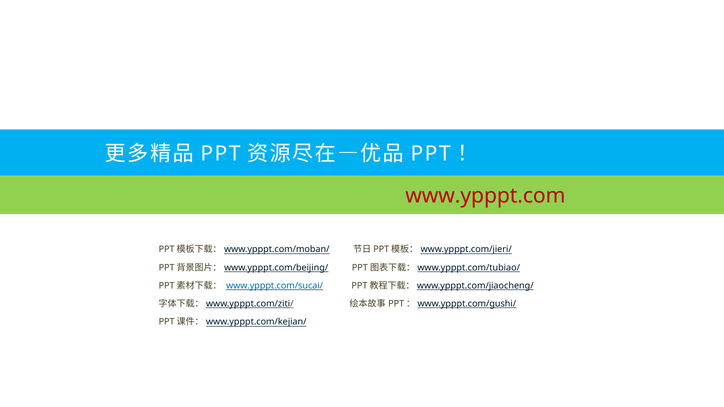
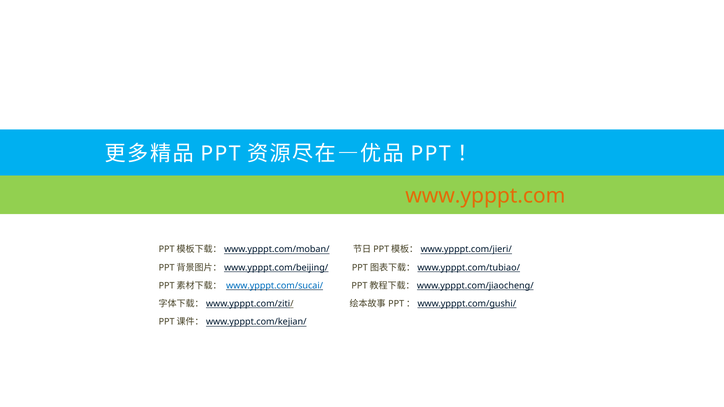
www.ypppt.com colour: red -> orange
